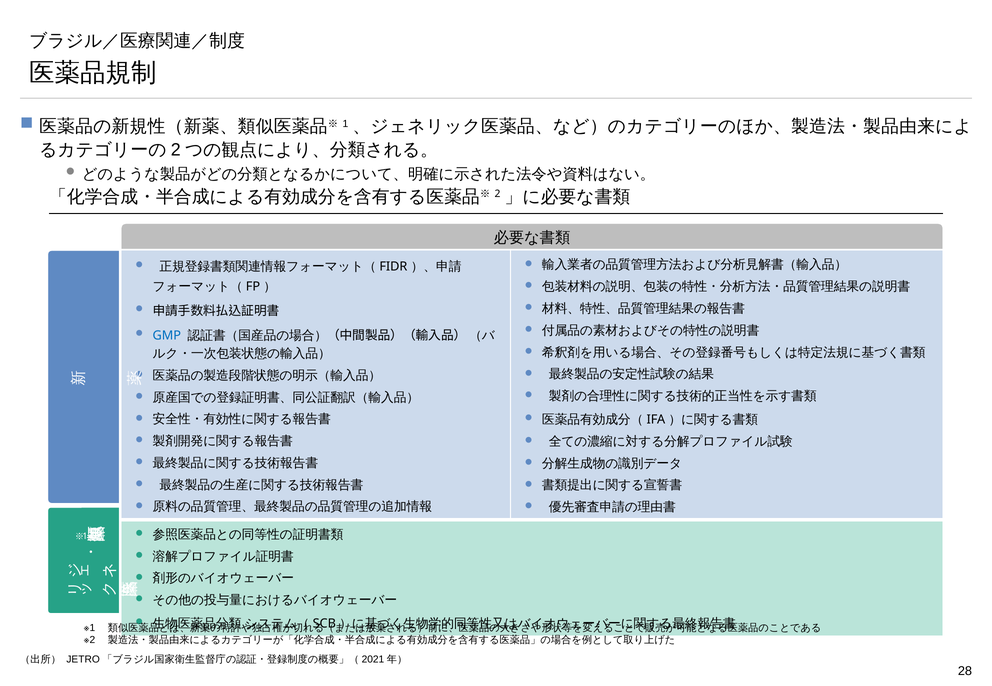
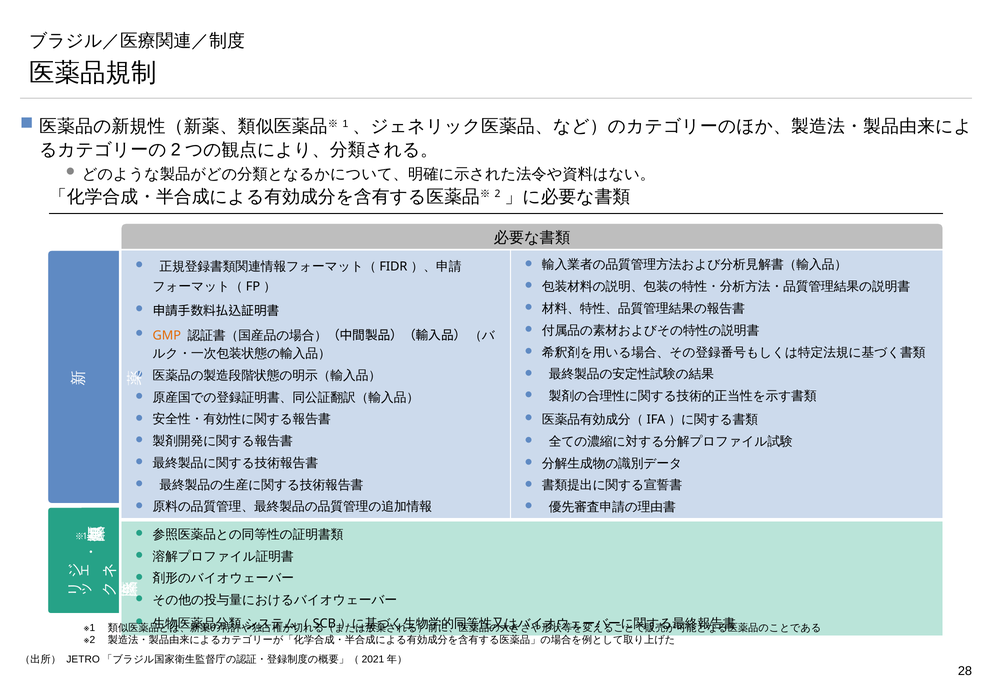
GMP colour: blue -> orange
